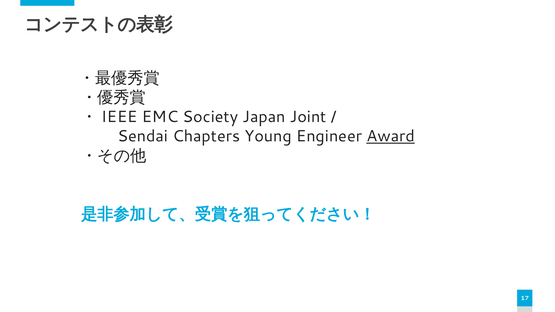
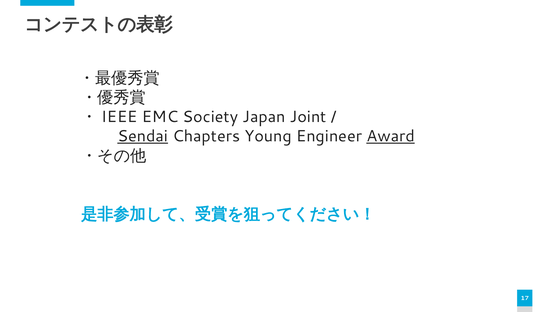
Sendai underline: none -> present
